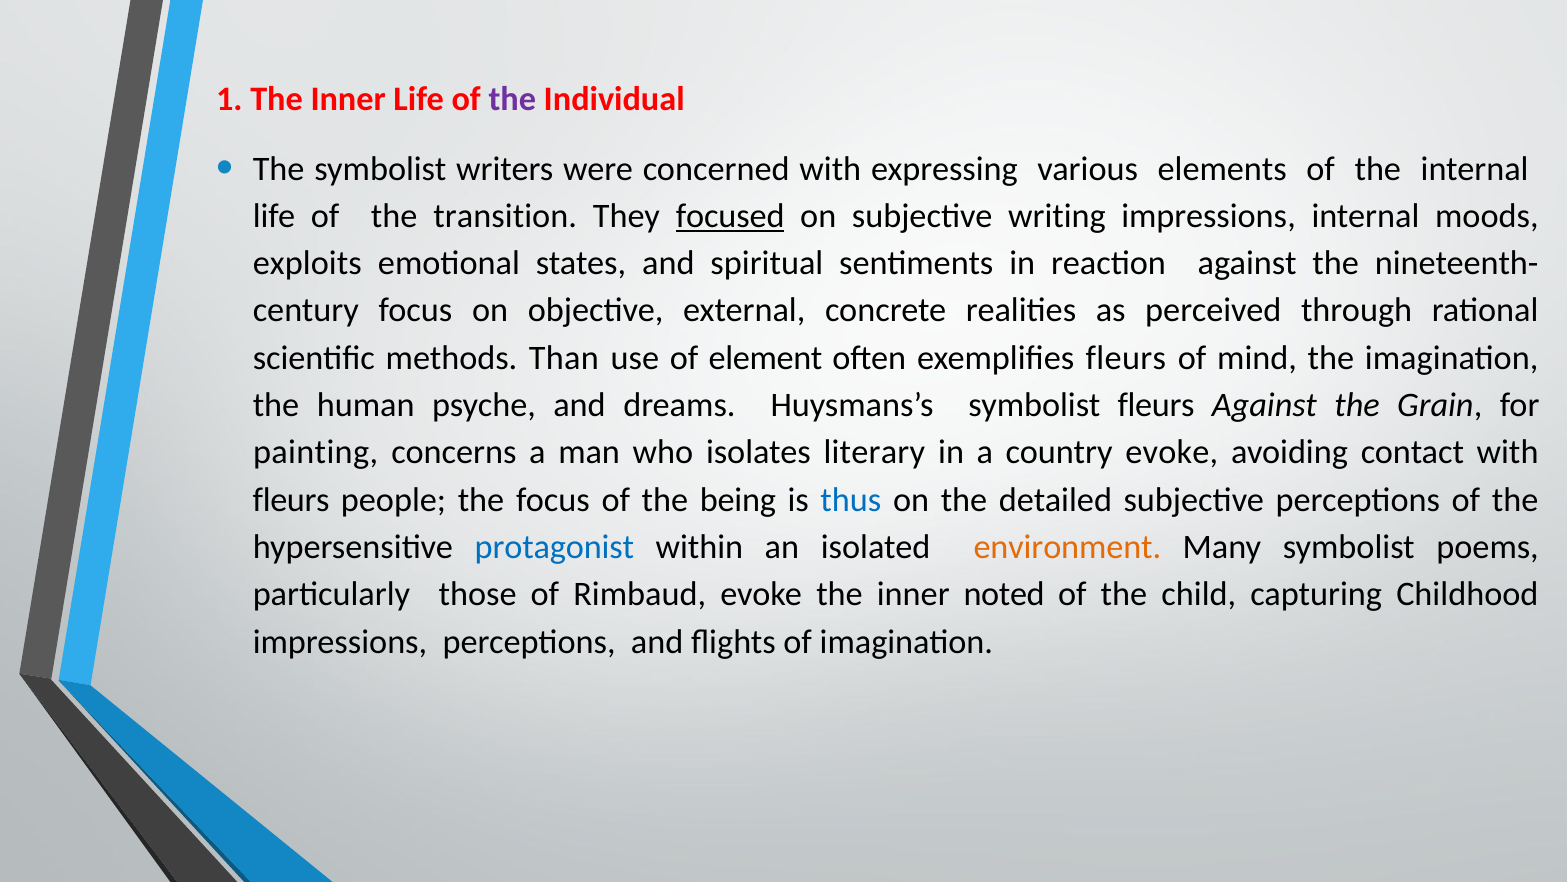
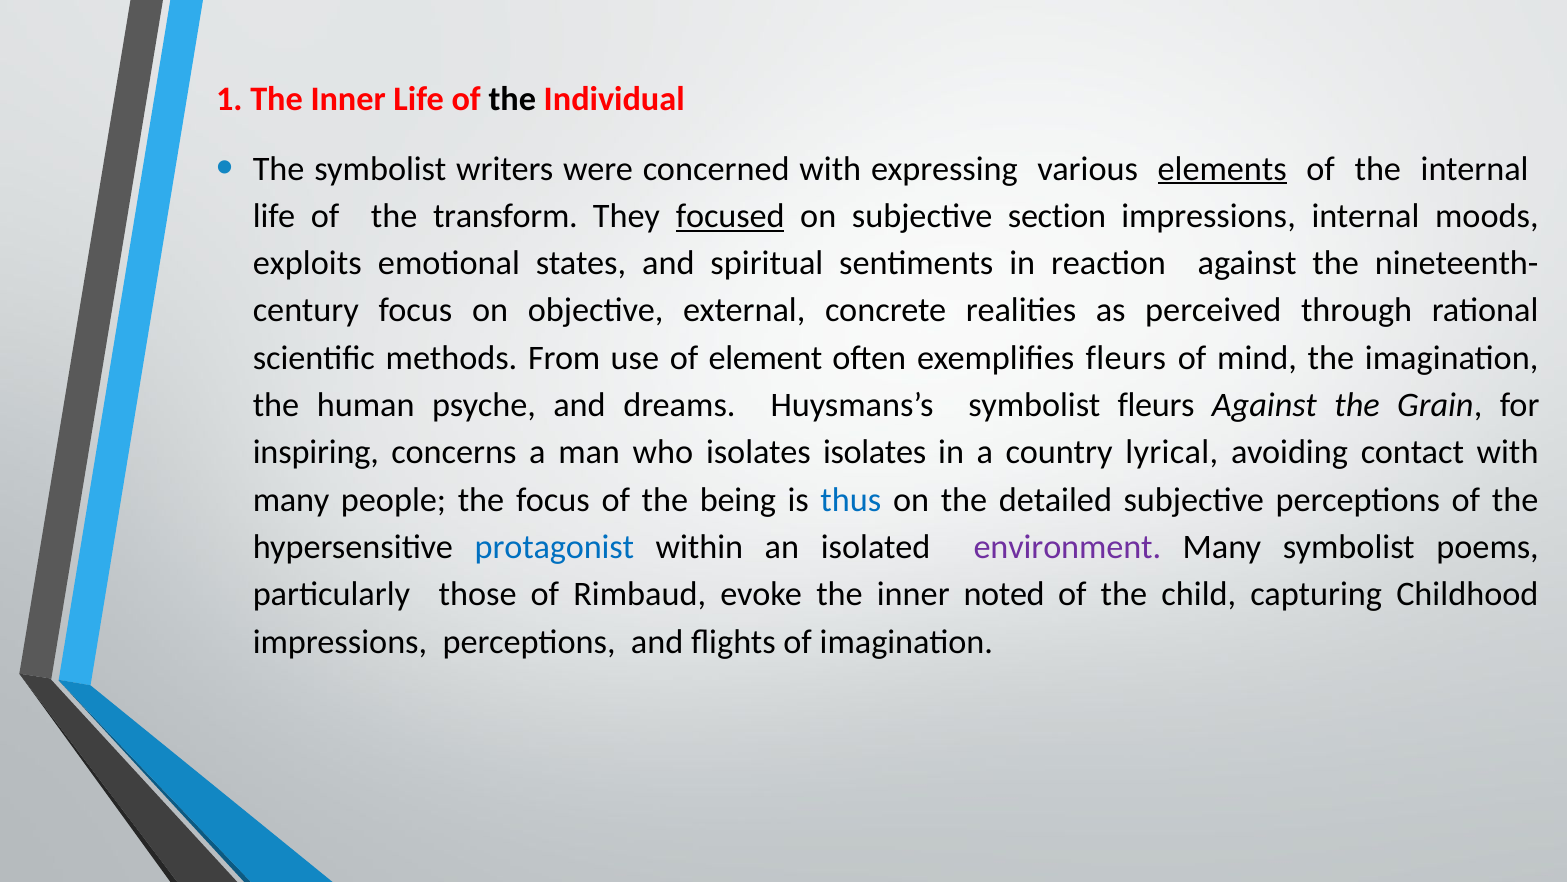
the at (512, 99) colour: purple -> black
elements underline: none -> present
transition: transition -> transform
writing: writing -> section
Than: Than -> From
painting: painting -> inspiring
isolates literary: literary -> isolates
country evoke: evoke -> lyrical
fleurs at (291, 500): fleurs -> many
environment colour: orange -> purple
